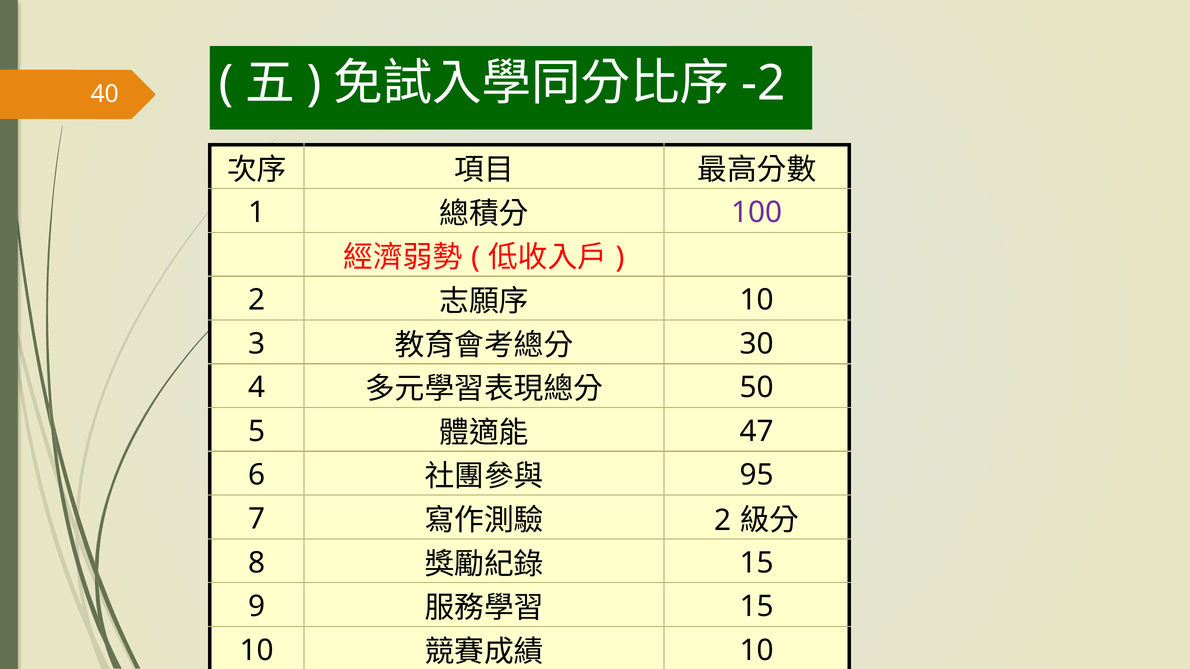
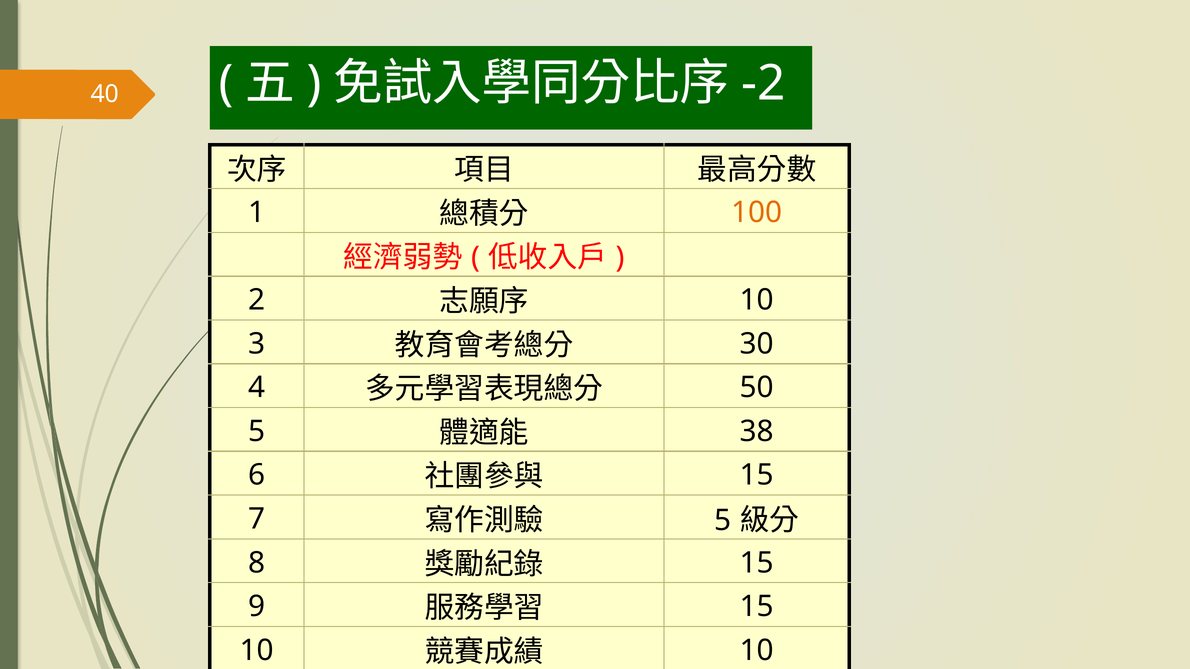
100 colour: purple -> orange
47: 47 -> 38
95 at (757, 475): 95 -> 15
2 at (723, 521): 2 -> 5
